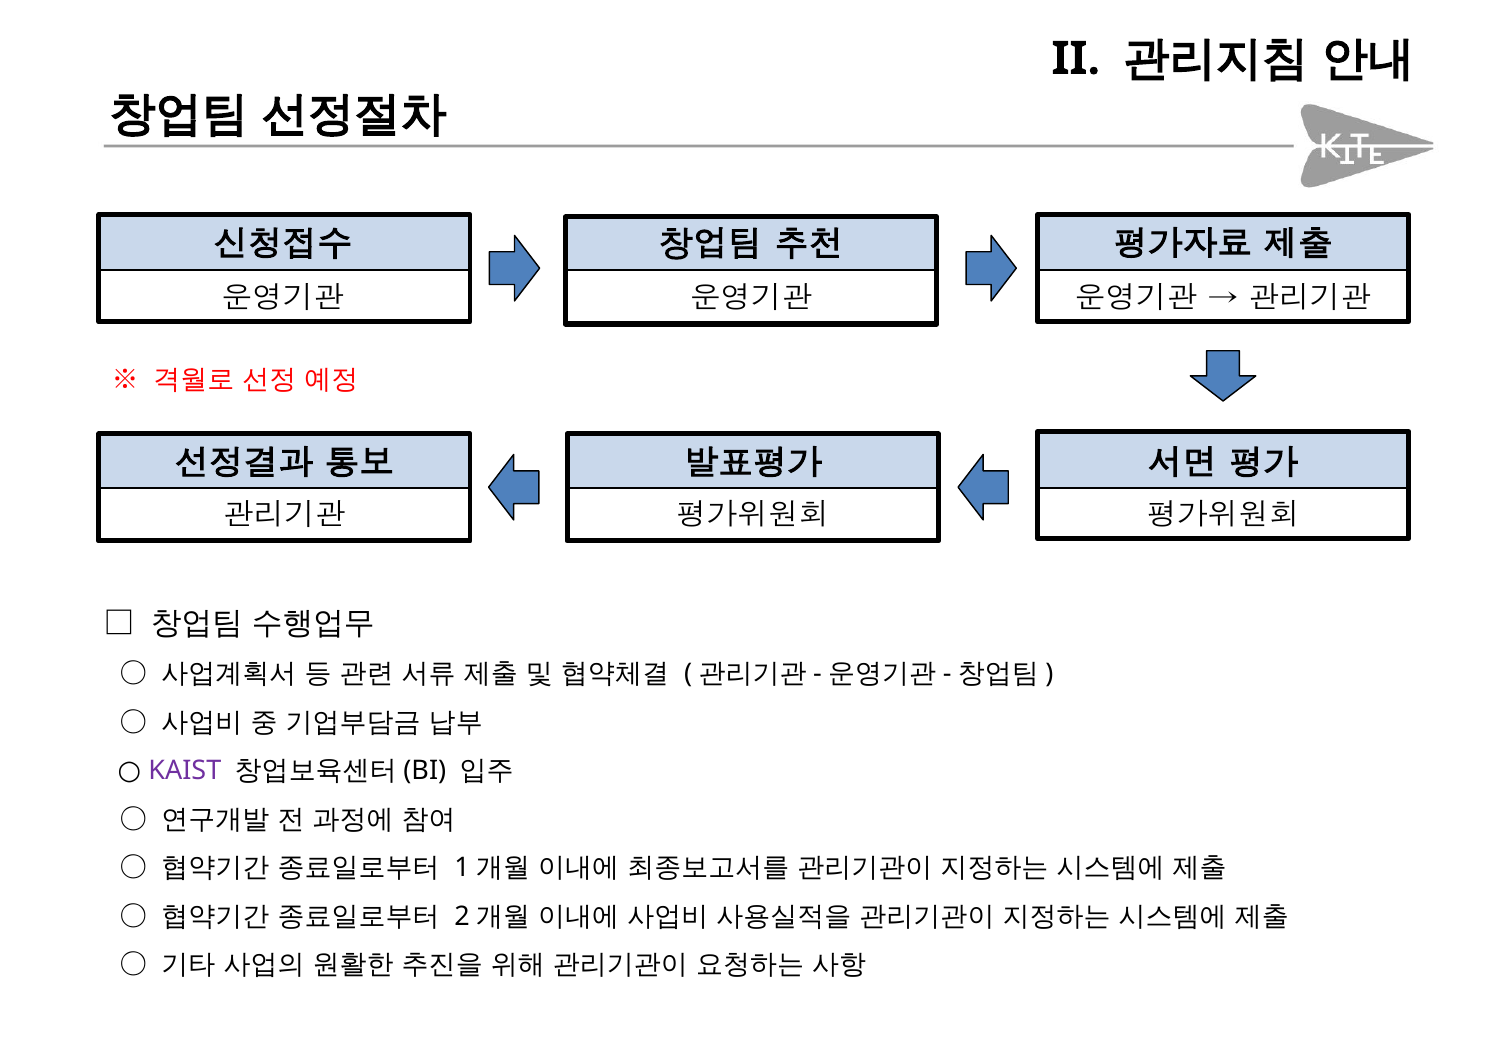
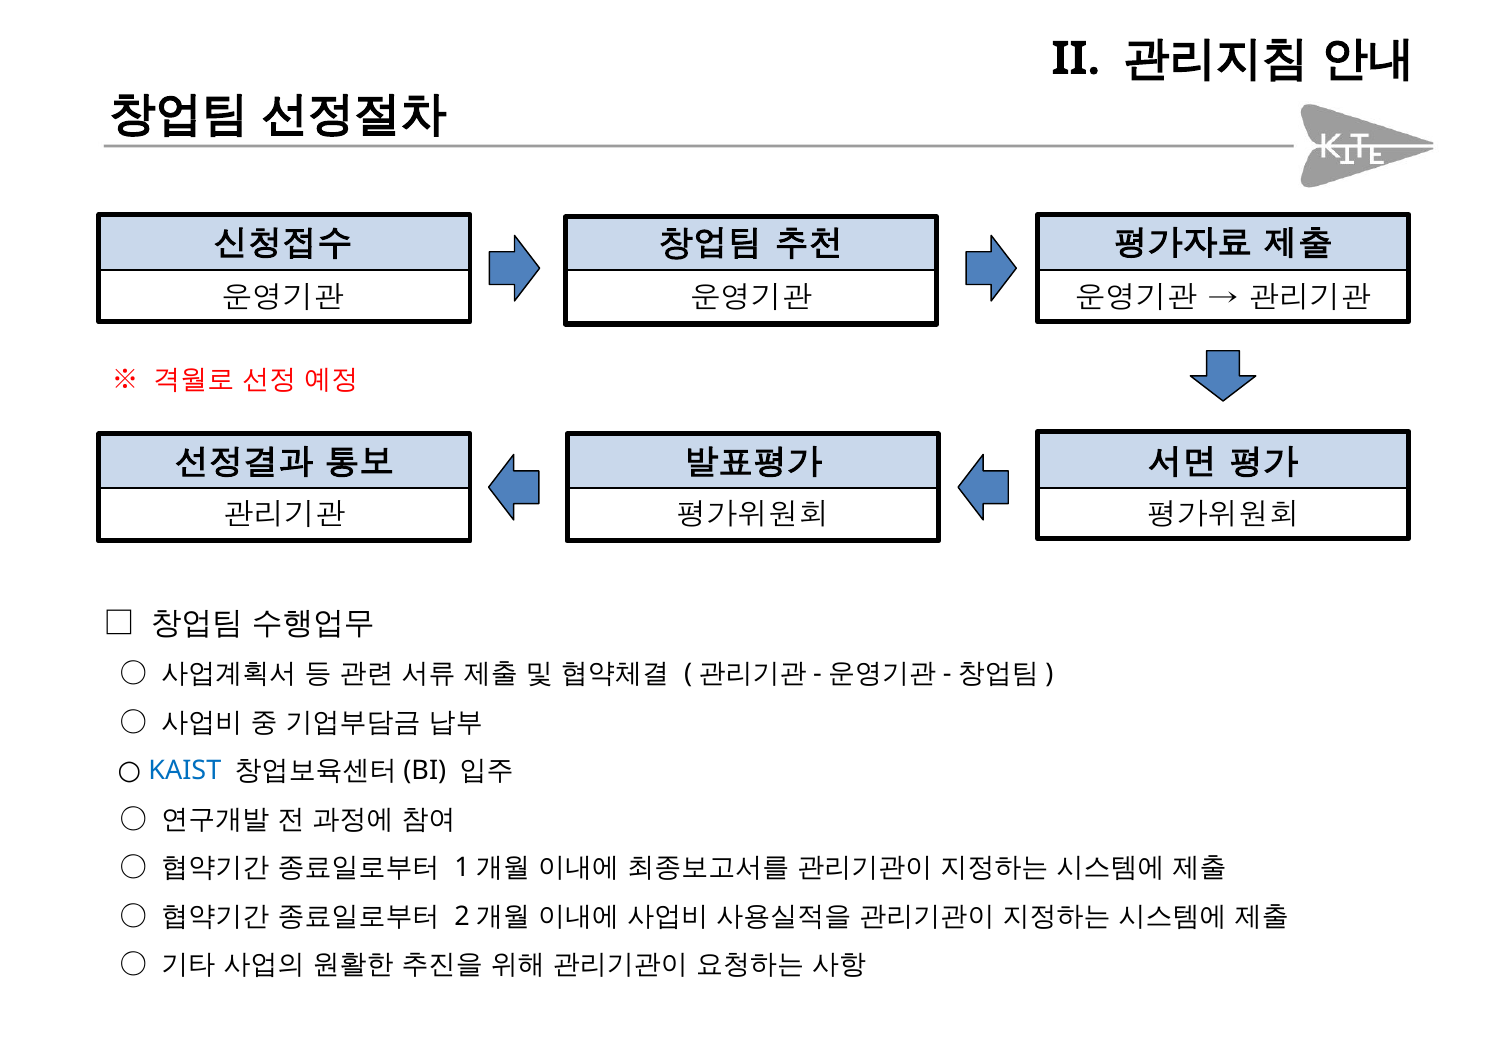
KAIST colour: purple -> blue
